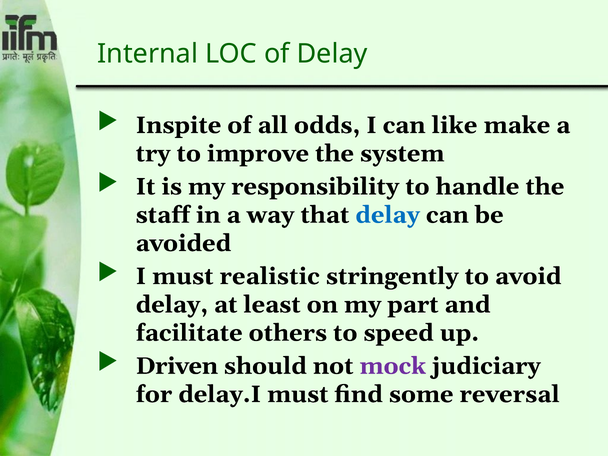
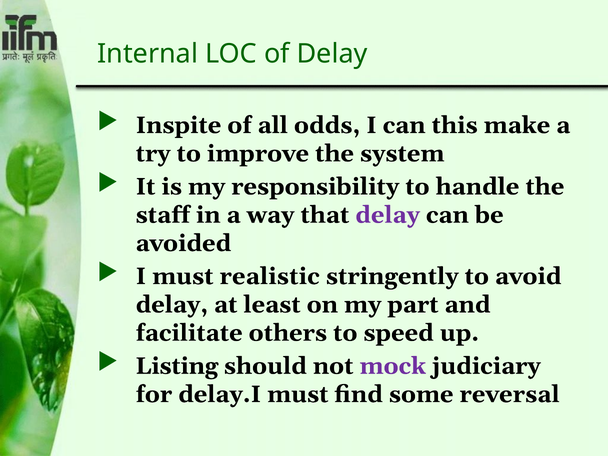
like: like -> this
delay at (388, 215) colour: blue -> purple
Driven: Driven -> Listing
